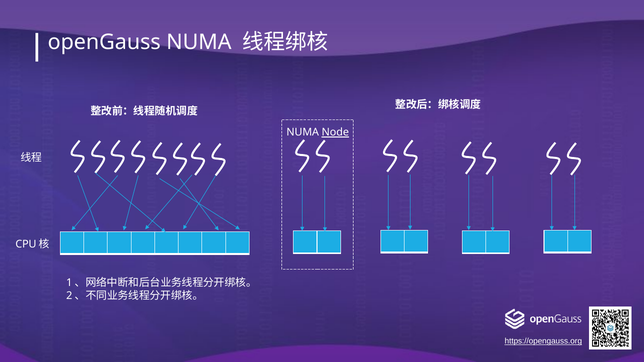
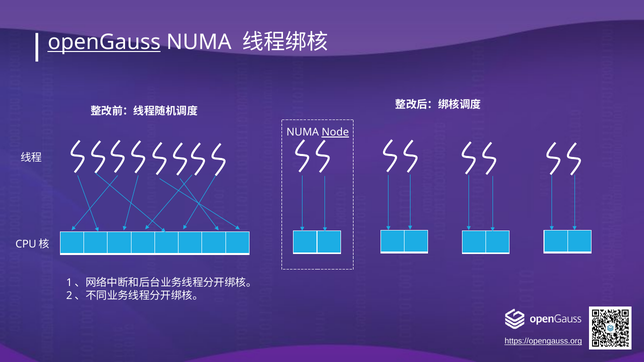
openGauss underline: none -> present
